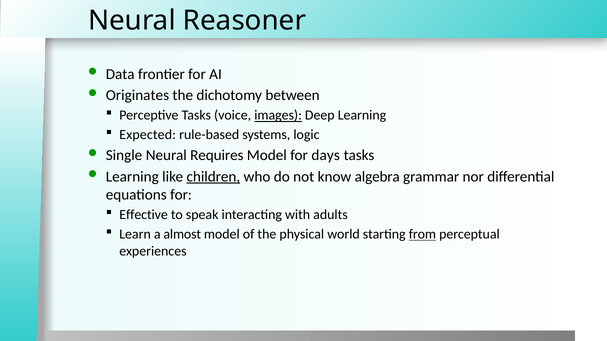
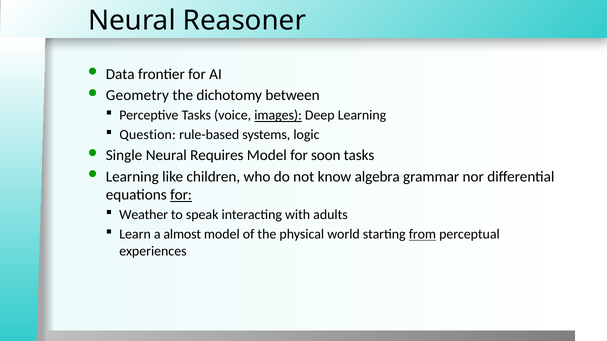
Originates: Originates -> Geometry
Expected: Expected -> Question
days: days -> soon
children underline: present -> none
for at (181, 195) underline: none -> present
Effective: Effective -> Weather
